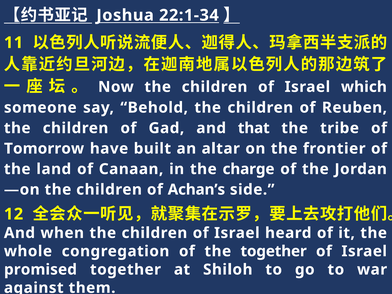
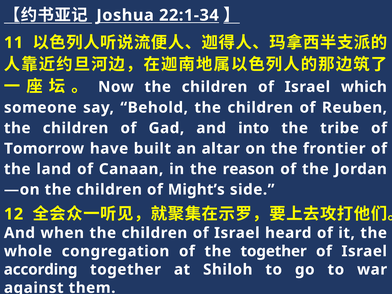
that: that -> into
charge: charge -> reason
Achan’s: Achan’s -> Might’s
promised: promised -> according
